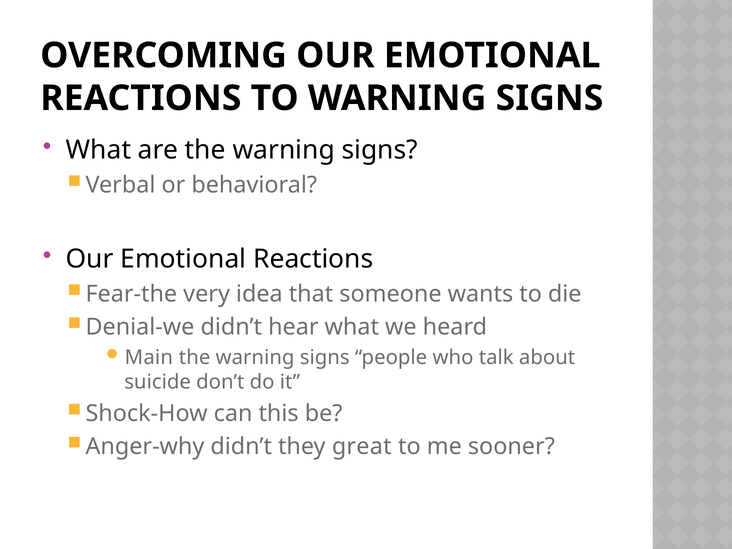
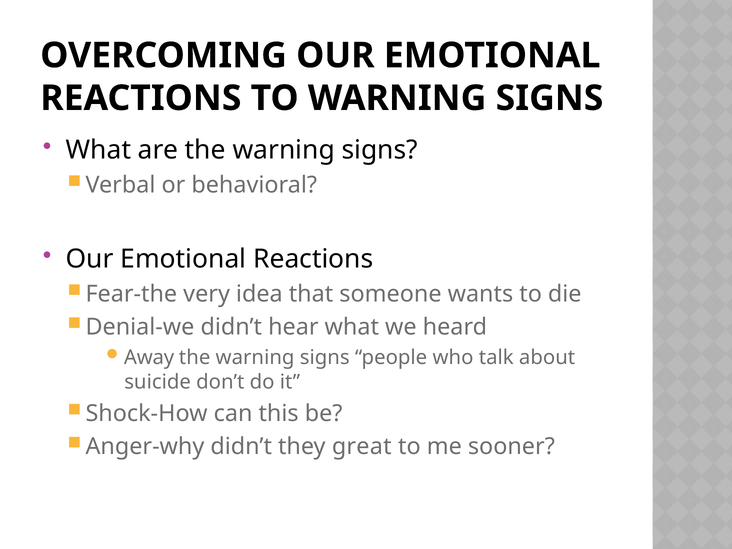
Main: Main -> Away
